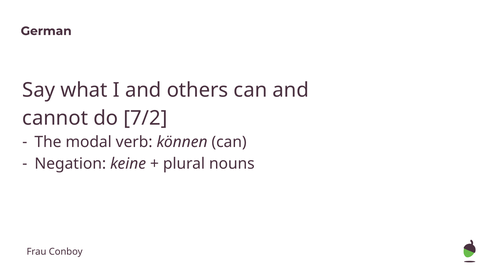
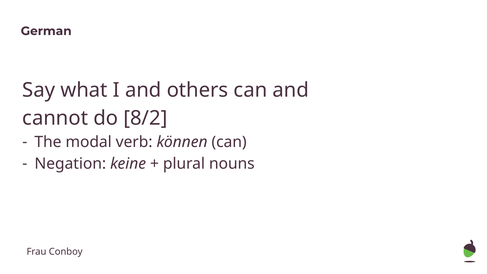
7/2: 7/2 -> 8/2
